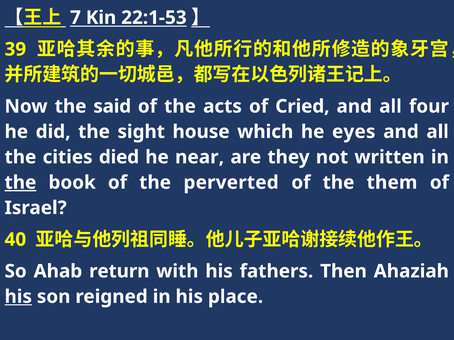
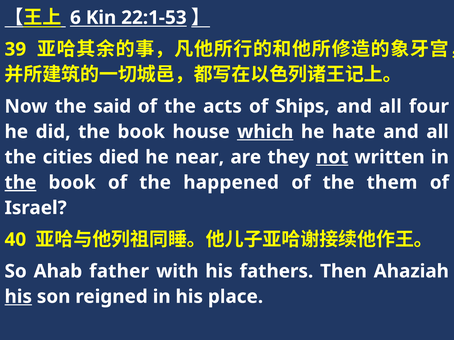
7: 7 -> 6
Cried: Cried -> Ships
did the sight: sight -> book
which underline: none -> present
eyes: eyes -> hate
not underline: none -> present
perverted: perverted -> happened
return: return -> father
